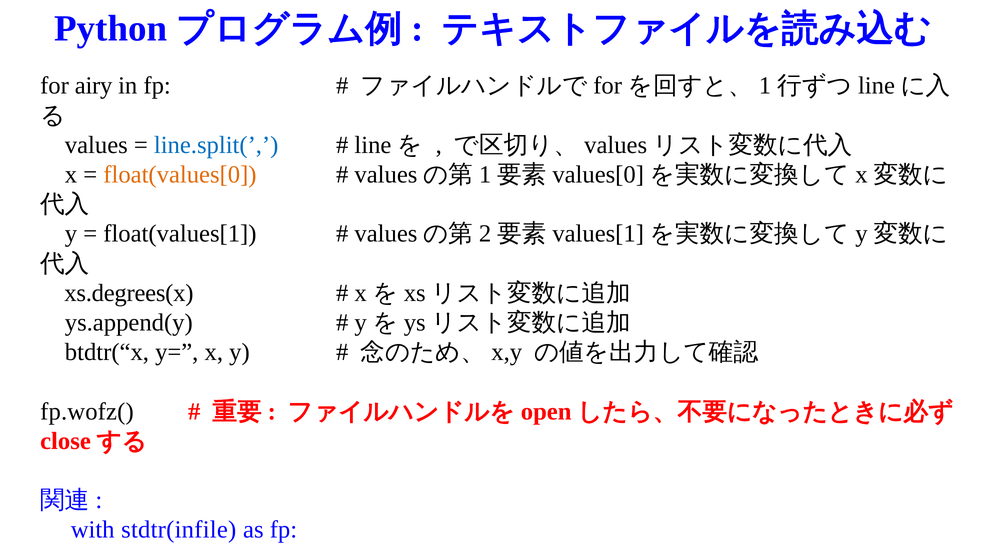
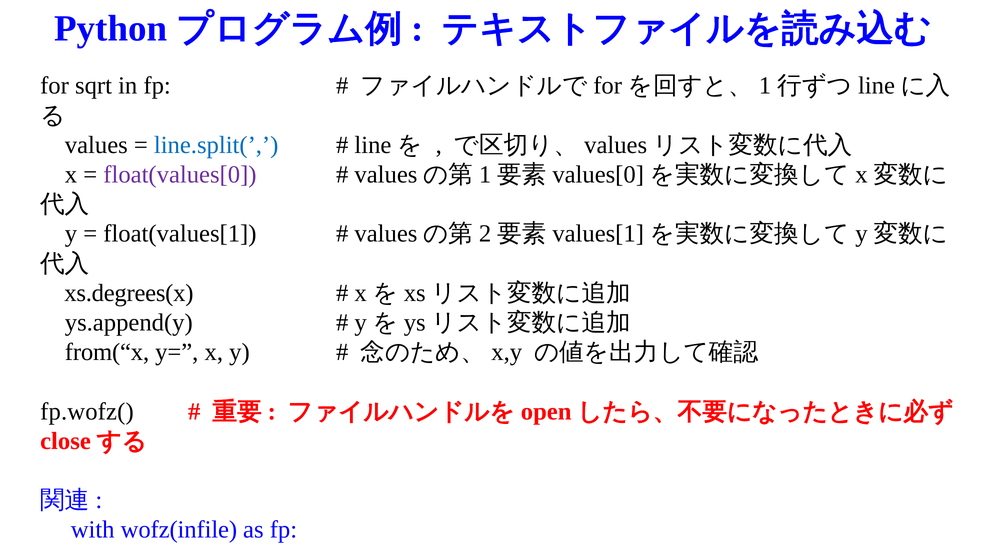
airy: airy -> sqrt
float(values[0 colour: orange -> purple
btdtr(“x: btdtr(“x -> from(“x
stdtr(infile: stdtr(infile -> wofz(infile
